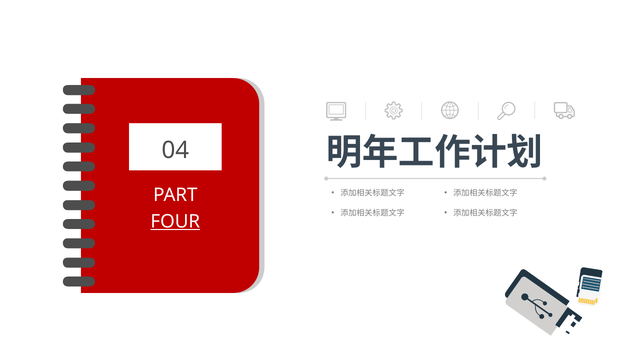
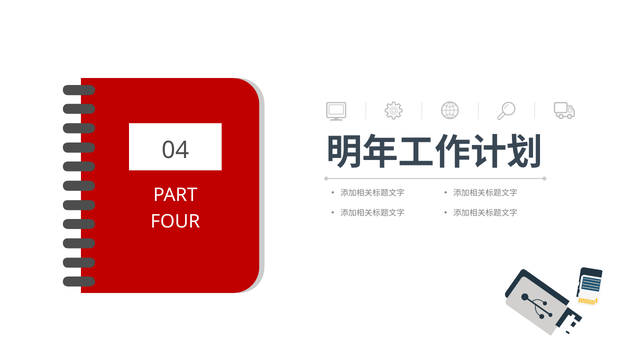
FOUR underline: present -> none
